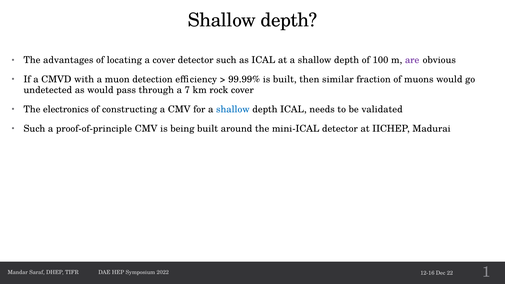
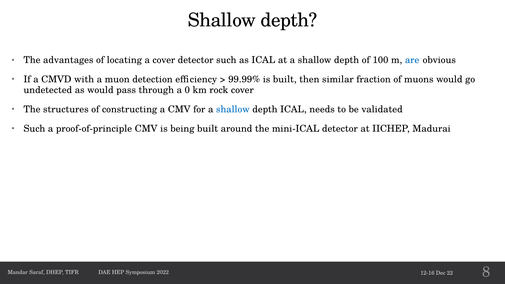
are colour: purple -> blue
7: 7 -> 0
electronics: electronics -> structures
1: 1 -> 8
